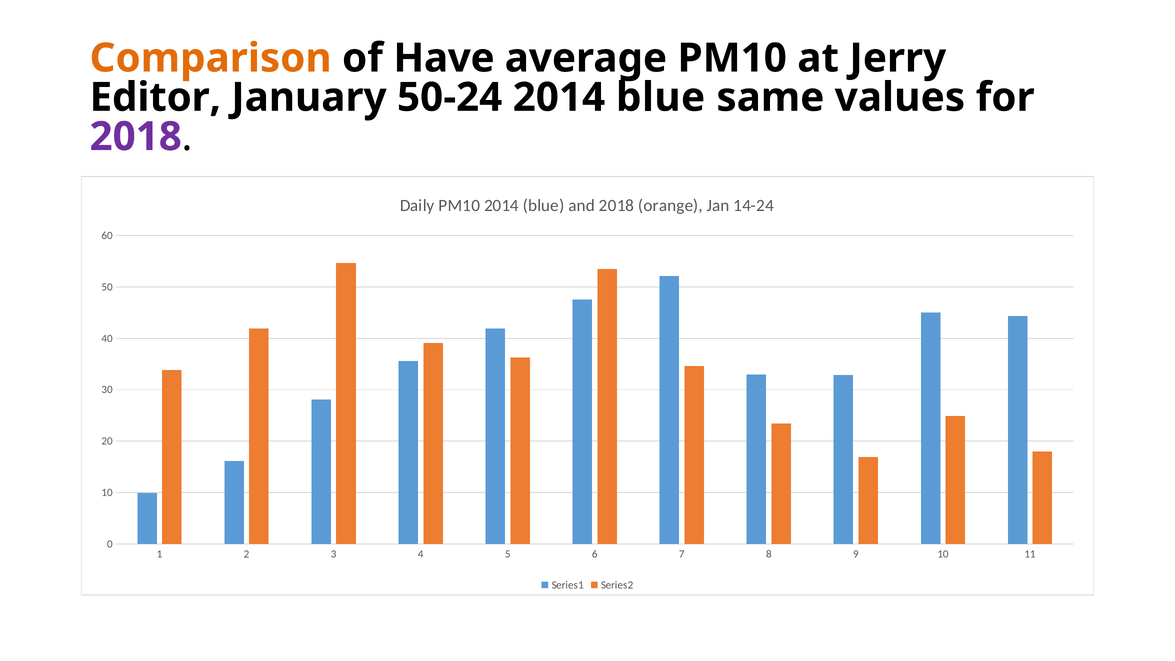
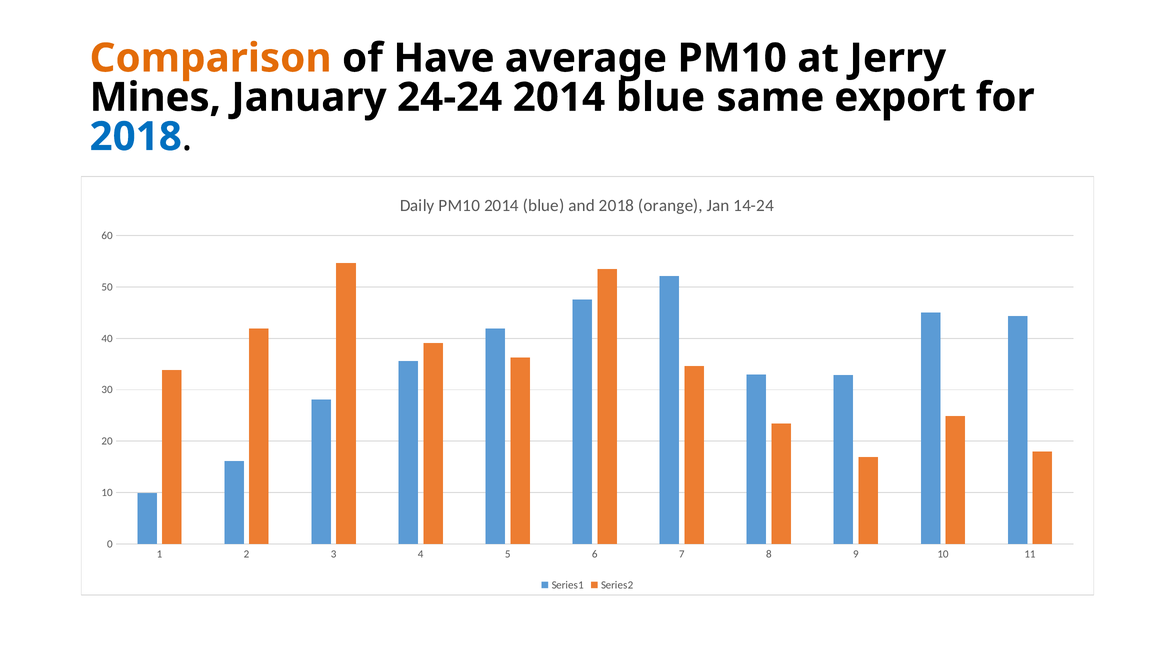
Editor: Editor -> Mines
50-24: 50-24 -> 24-24
values: values -> export
2018 at (136, 137) colour: purple -> blue
